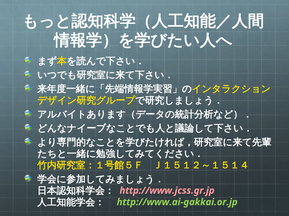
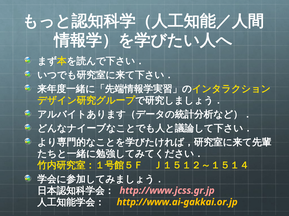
http://www.ai-gakkai.or.jp colour: light green -> yellow
